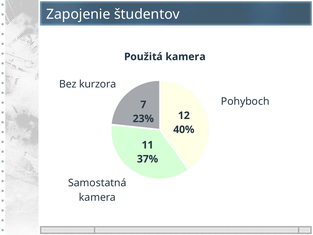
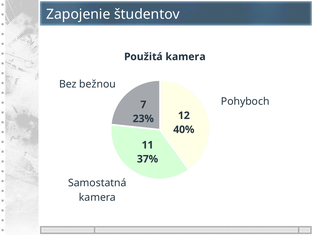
kurzora: kurzora -> bežnou
